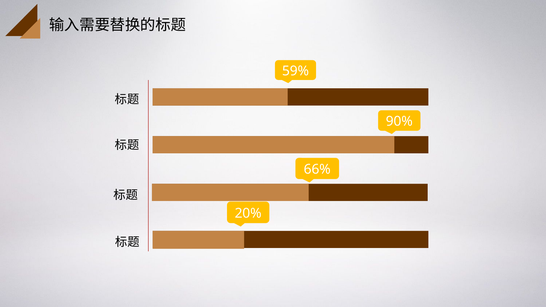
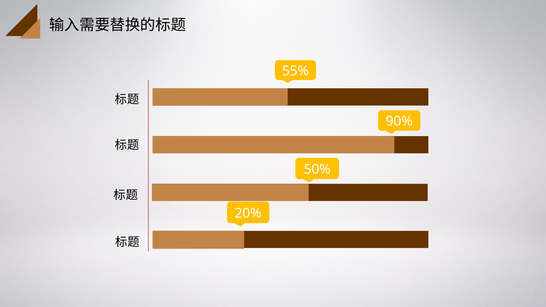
59%: 59% -> 55%
66%: 66% -> 50%
